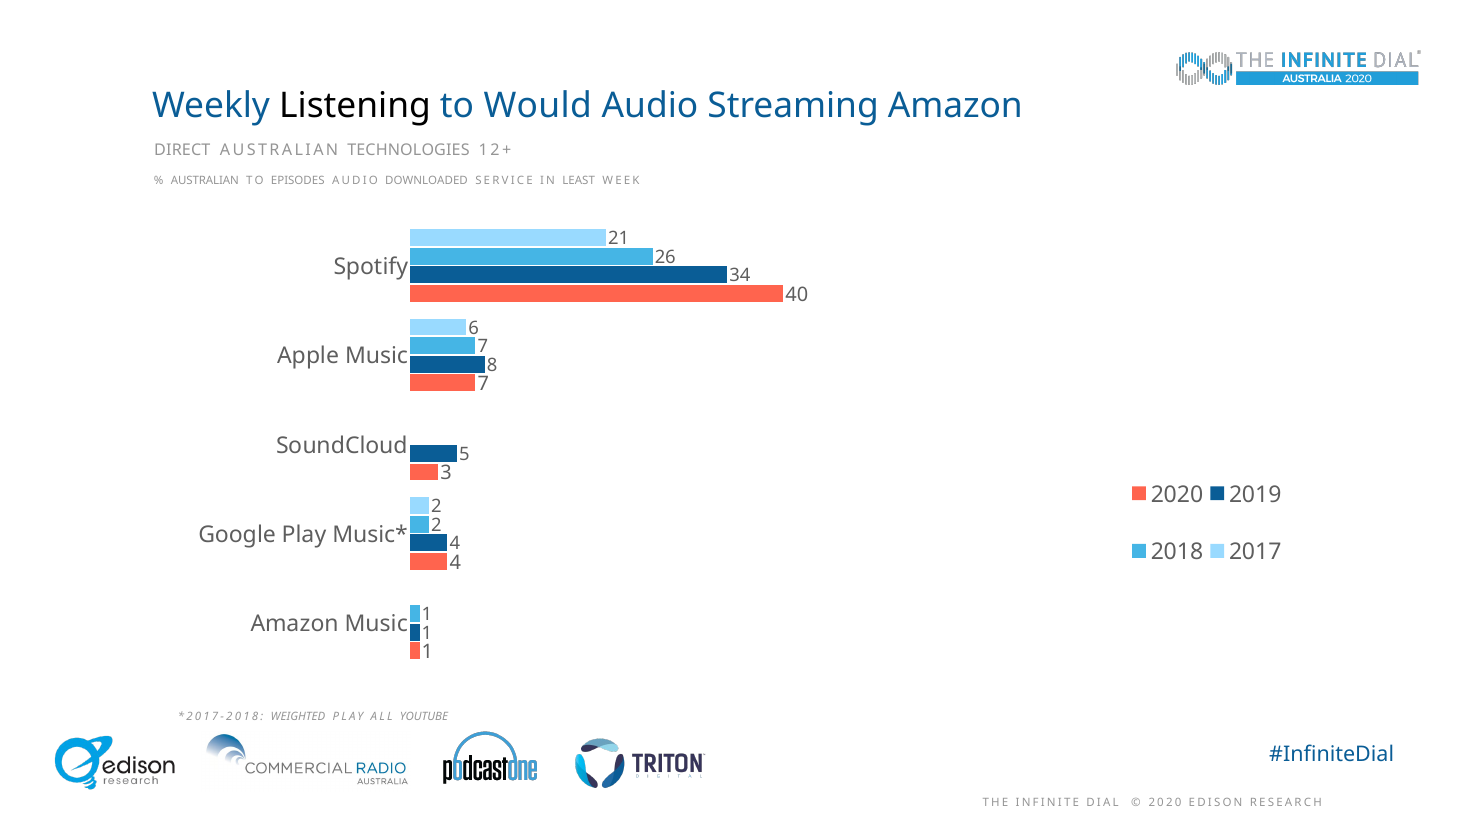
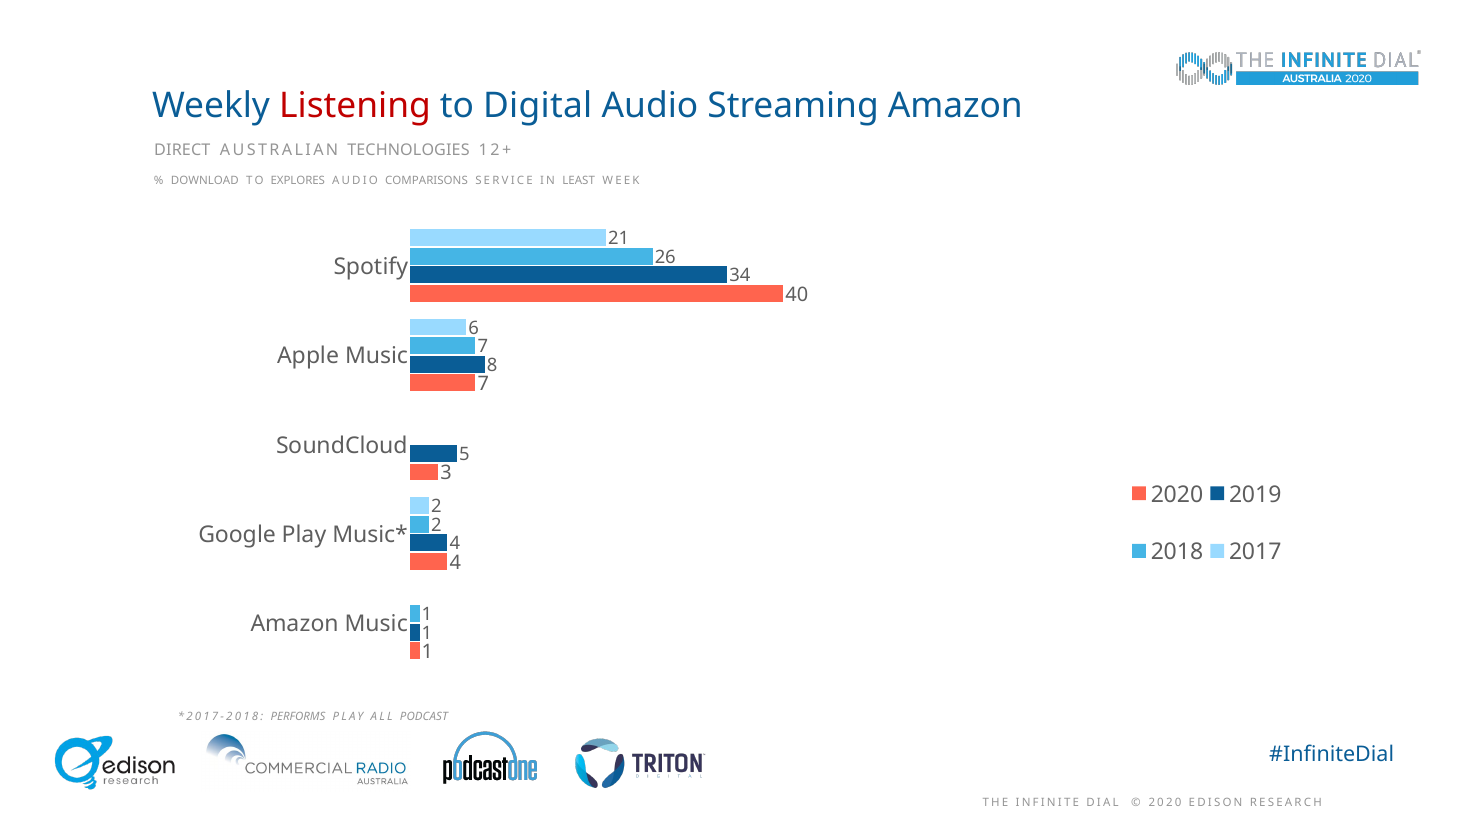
Listening colour: black -> red
Would: Would -> Digital
AUSTRALIAN at (205, 180): AUSTRALIAN -> DOWNLOAD
EPISODES: EPISODES -> EXPLORES
DOWNLOADED: DOWNLOADED -> COMPARISONS
WEIGHTED: WEIGHTED -> PERFORMS
YOUTUBE: YOUTUBE -> PODCAST
